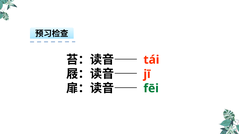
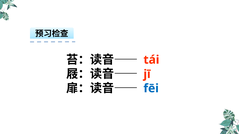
fēi colour: green -> blue
